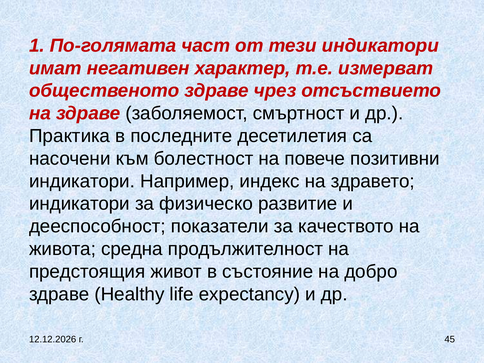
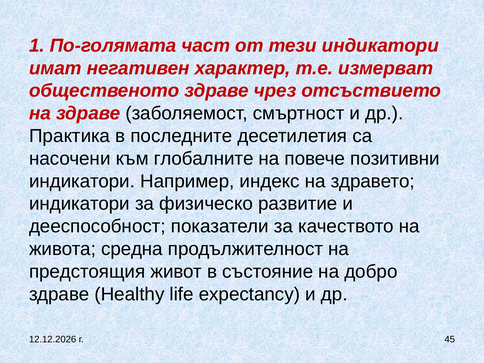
болестност: болестност -> глобалните
